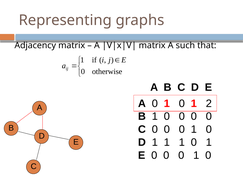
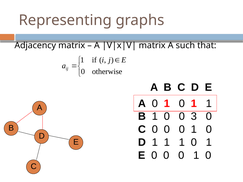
0 1 2: 2 -> 1
1 0 0 0: 0 -> 3
